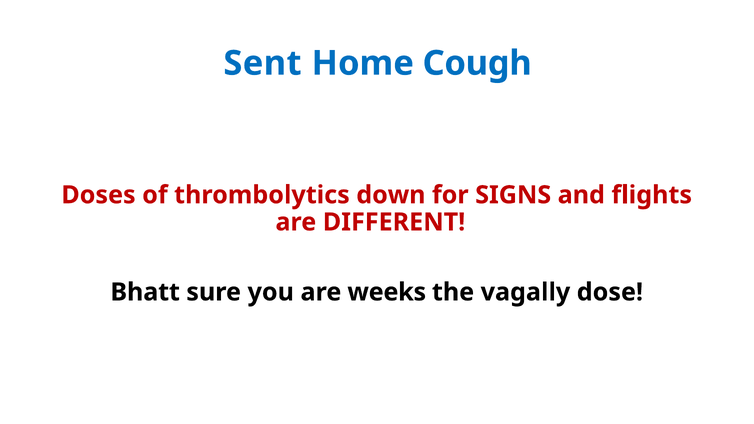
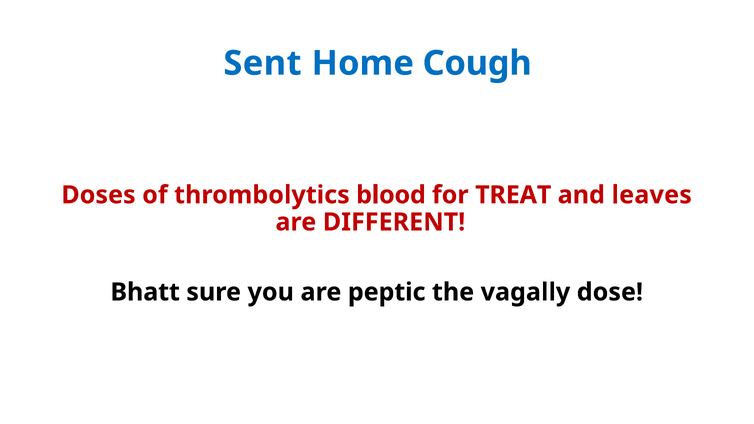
down: down -> blood
SIGNS: SIGNS -> TREAT
flights: flights -> leaves
weeks: weeks -> peptic
